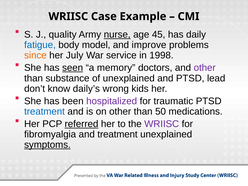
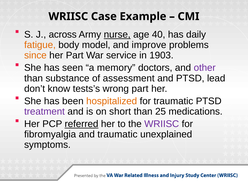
quality: quality -> across
45: 45 -> 40
fatigue colour: blue -> orange
her July: July -> Part
1998: 1998 -> 1903
seen underline: present -> none
of unexplained: unexplained -> assessment
daily’s: daily’s -> tests’s
wrong kids: kids -> part
hospitalized colour: purple -> orange
treatment at (45, 111) colour: blue -> purple
on other: other -> short
50: 50 -> 25
and treatment: treatment -> traumatic
symptoms underline: present -> none
